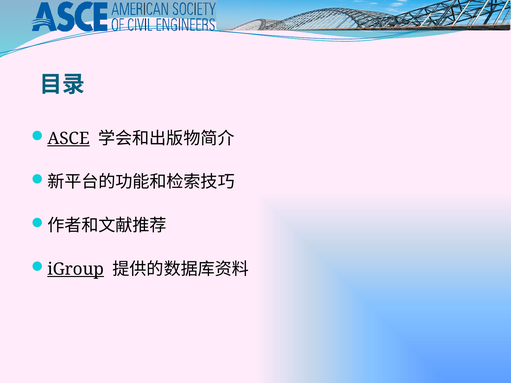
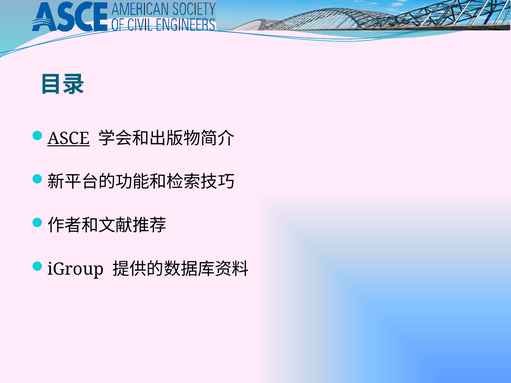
iGroup underline: present -> none
